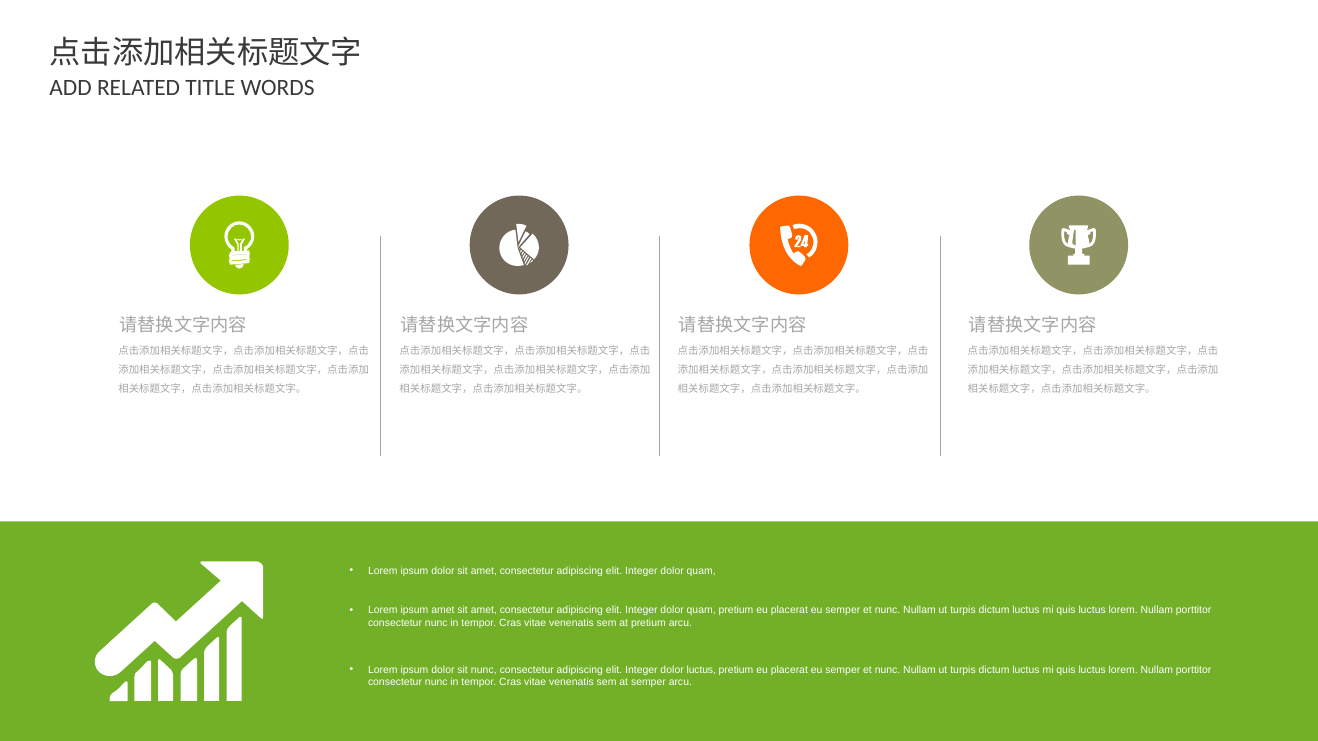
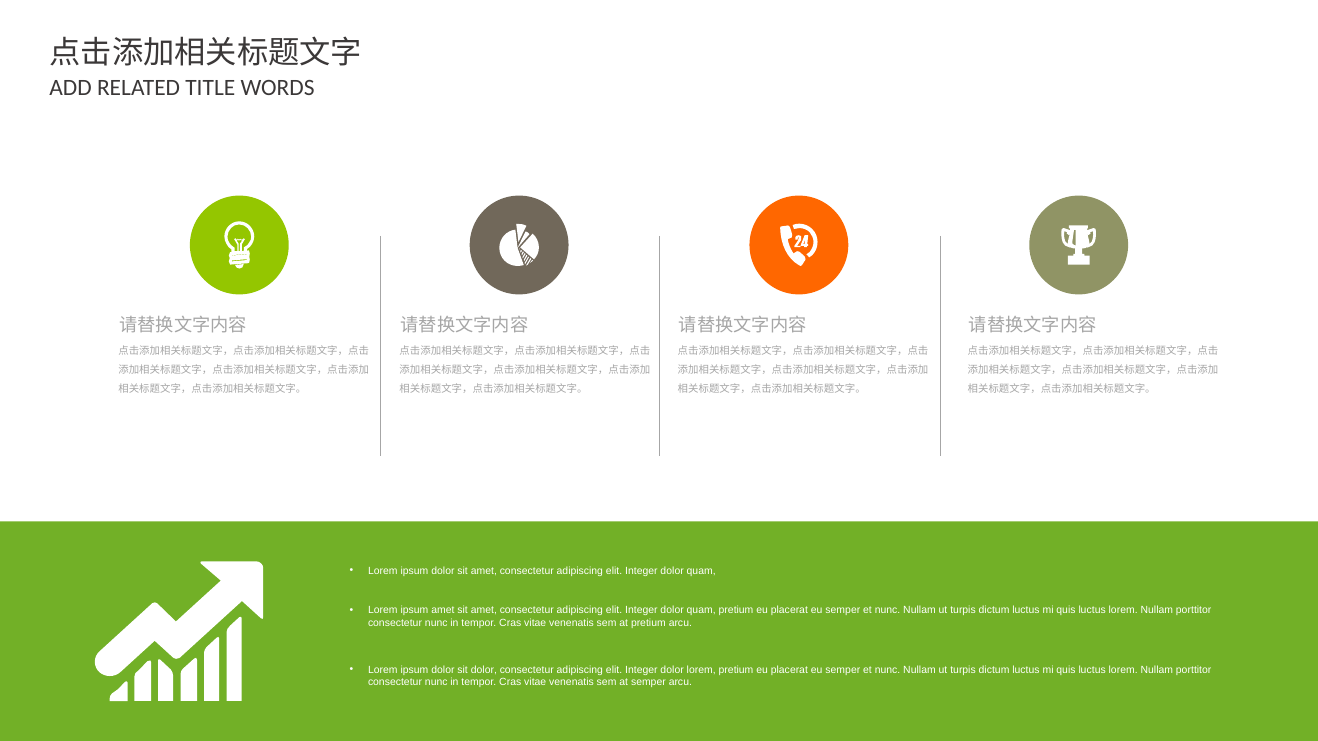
sit nunc: nunc -> dolor
dolor luctus: luctus -> lorem
